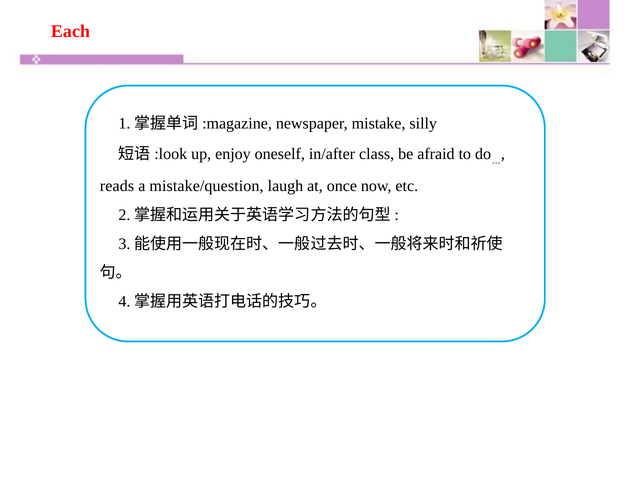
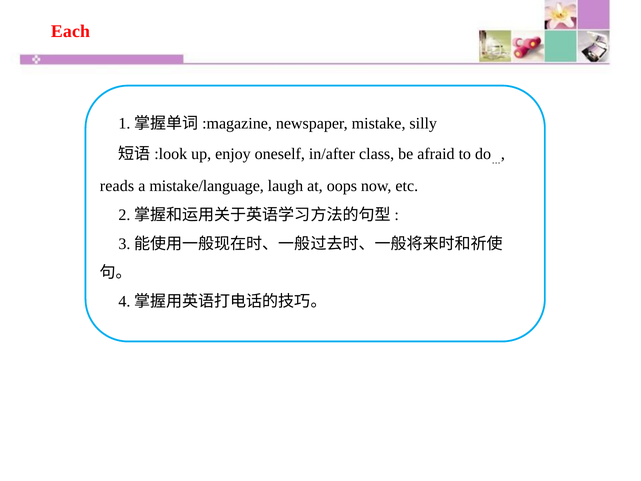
mistake/question: mistake/question -> mistake/language
once: once -> oops
